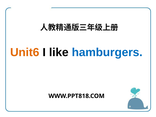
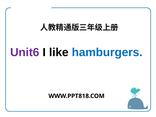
Unit6 colour: orange -> purple
